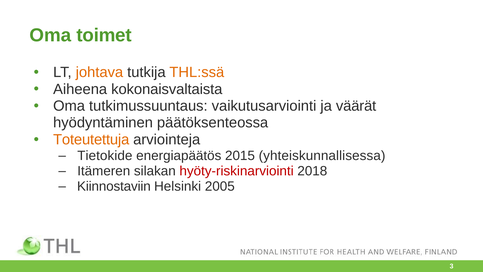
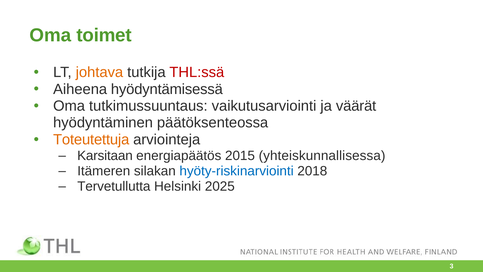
THL:ssä colour: orange -> red
kokonaisvaltaista: kokonaisvaltaista -> hyödyntämisessä
Tietokide: Tietokide -> Karsitaan
hyöty-riskinarviointi colour: red -> blue
Kiinnostaviin: Kiinnostaviin -> Tervetullutta
2005: 2005 -> 2025
